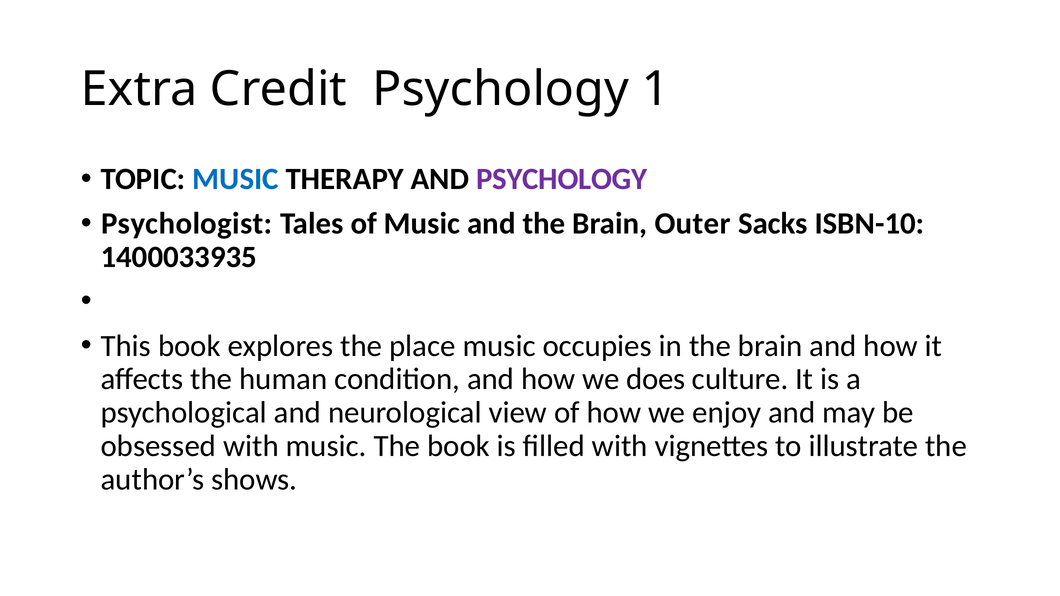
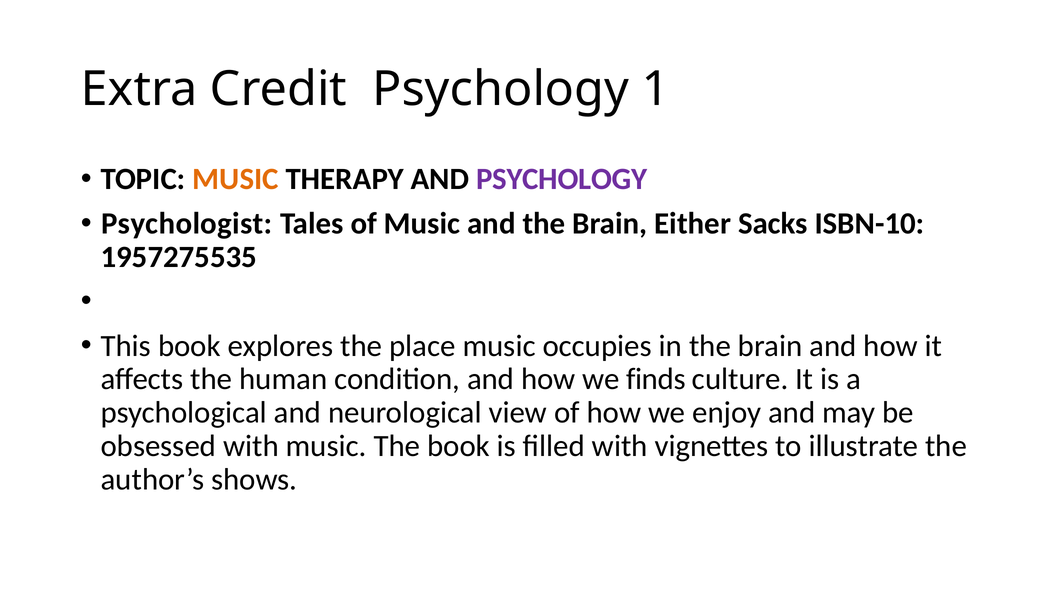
MUSIC at (236, 179) colour: blue -> orange
Outer: Outer -> Either
1400033935: 1400033935 -> 1957275535
does: does -> finds
